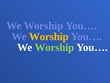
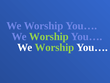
Worship at (49, 36) colour: yellow -> light green
